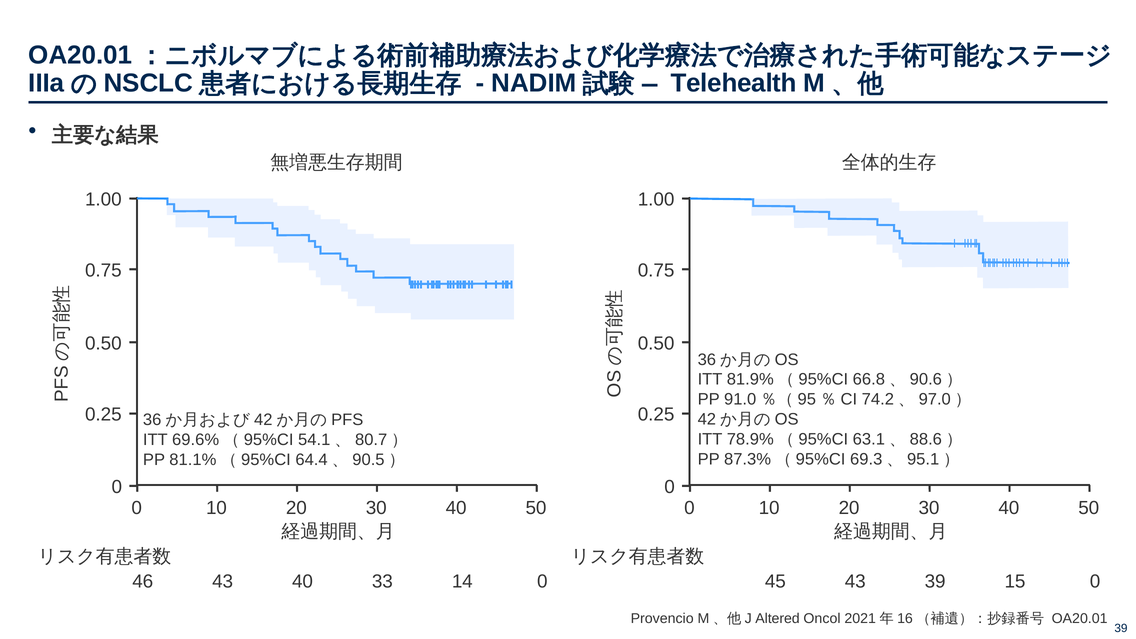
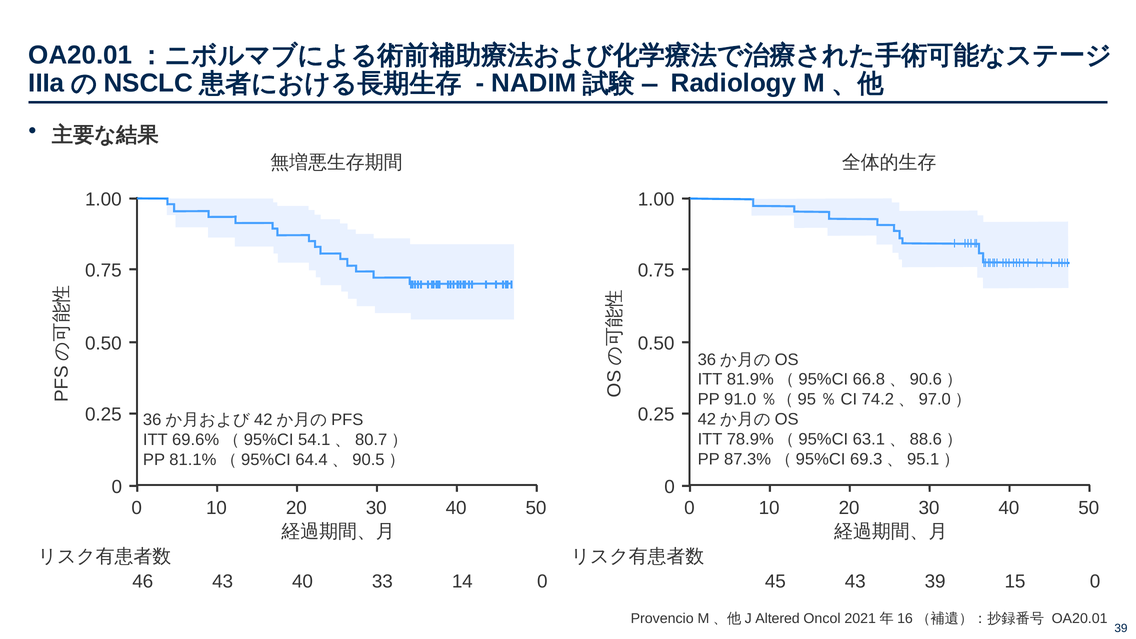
Telehealth: Telehealth -> Radiology
